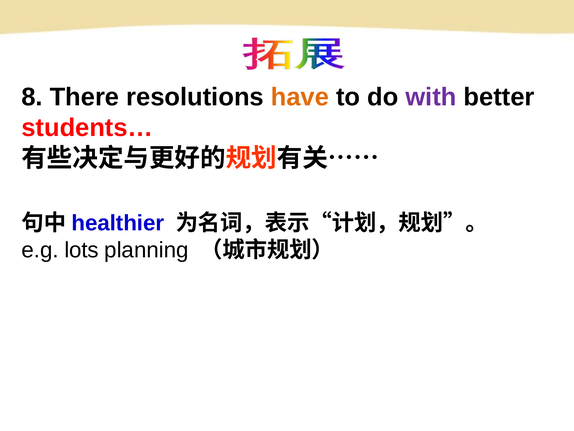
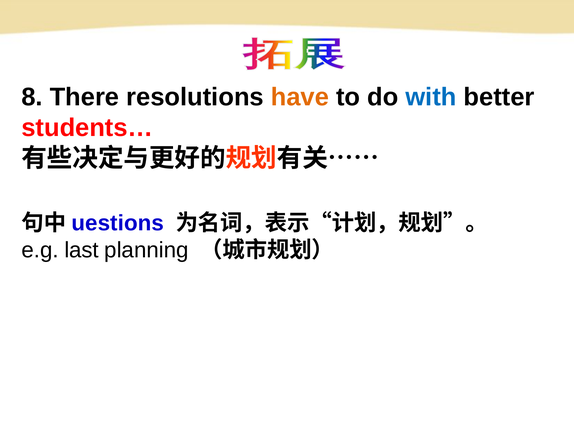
with colour: purple -> blue
healthier: healthier -> uestions
lots: lots -> last
